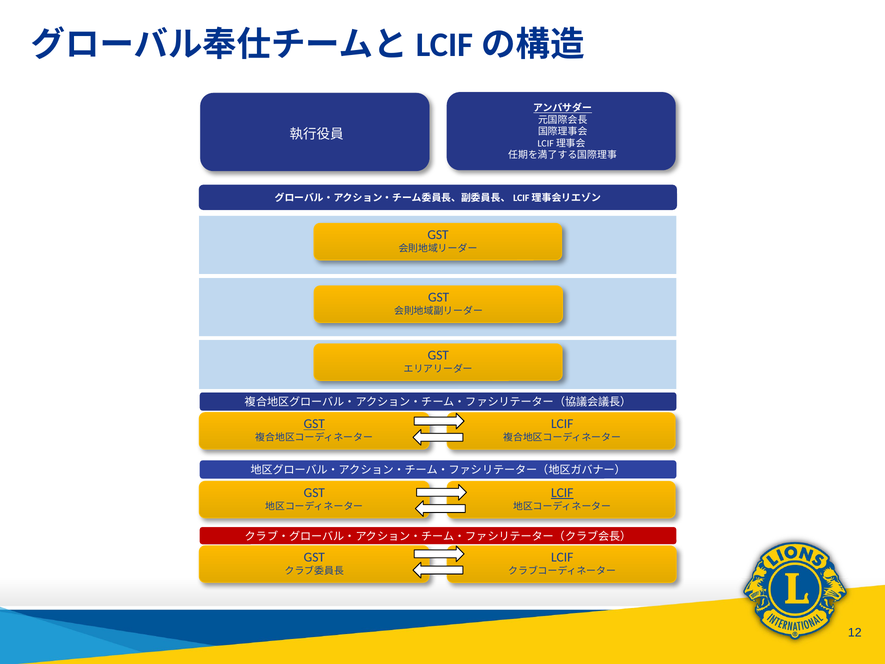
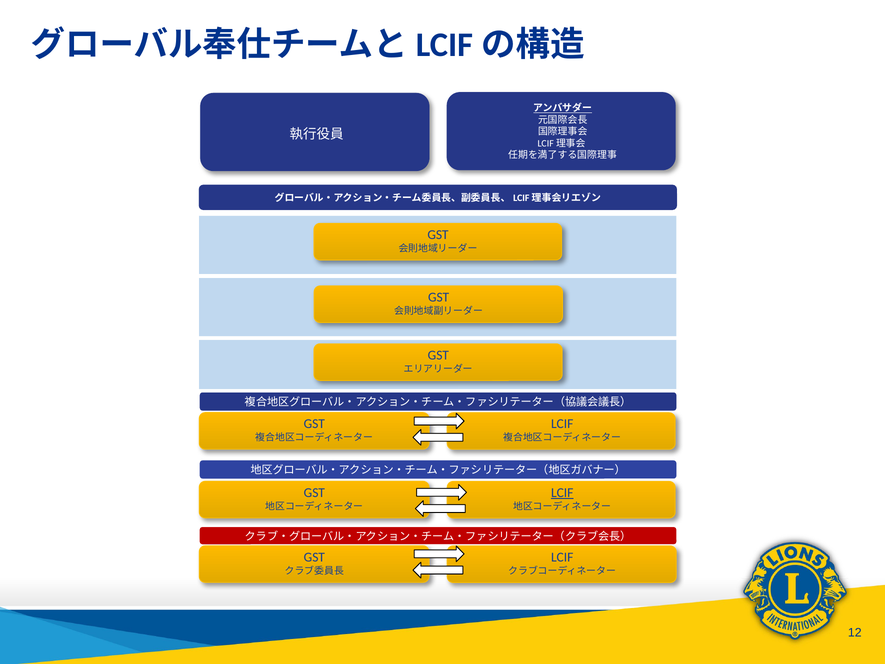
GST at (314, 424) underline: present -> none
